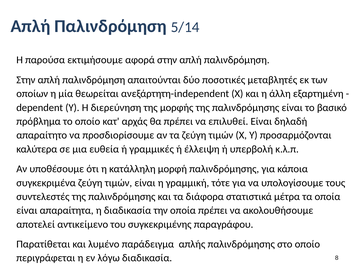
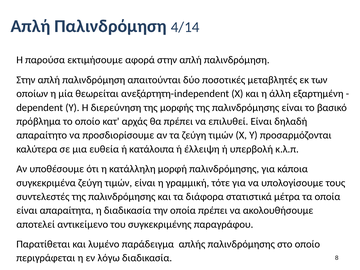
5/14: 5/14 -> 4/14
γραμμικές: γραμμικές -> κατάλοιπα
